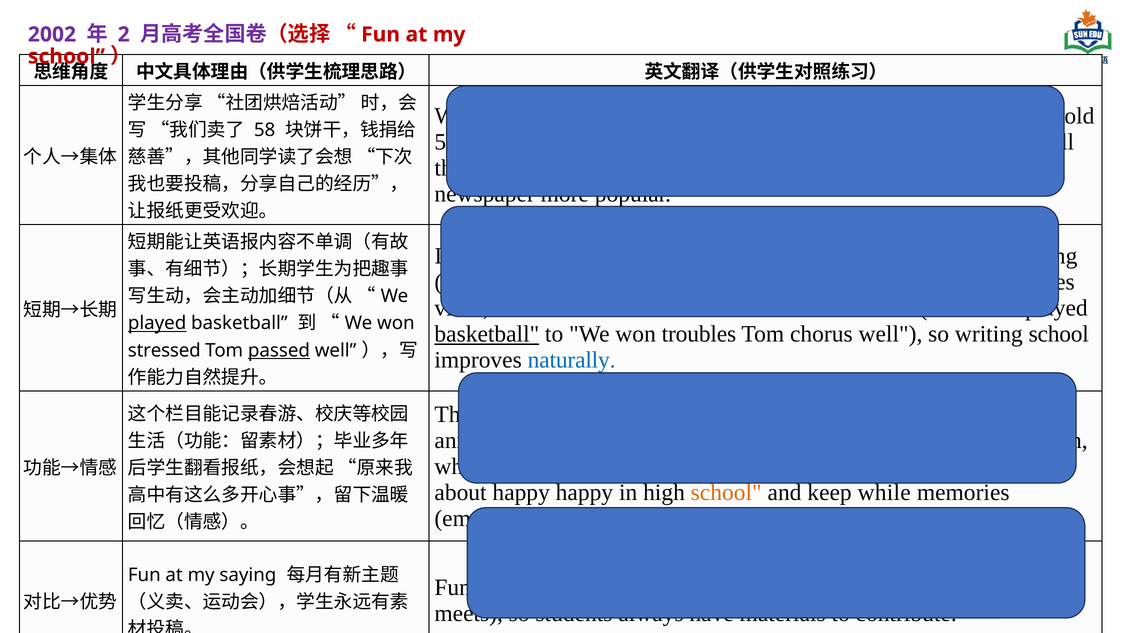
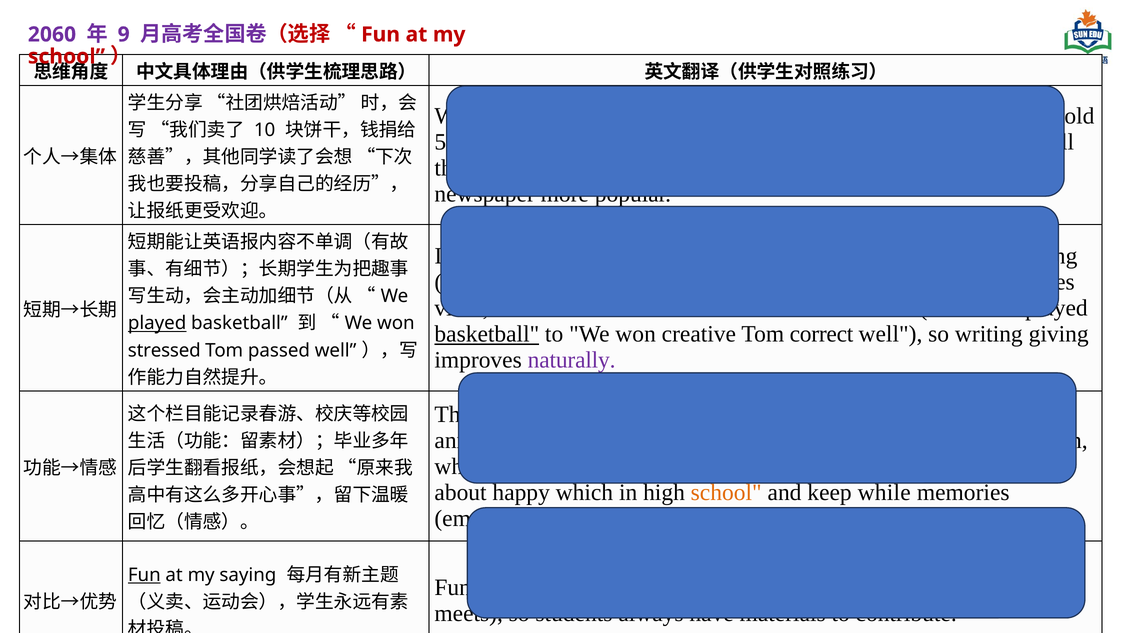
2002: 2002 -> 2060
2: 2 -> 9
58: 58 -> 10
troubles: troubles -> creative
chorus: chorus -> correct
writing school: school -> giving
passed underline: present -> none
naturally colour: blue -> purple
happy happy: happy -> which
Fun at (144, 575) underline: none -> present
